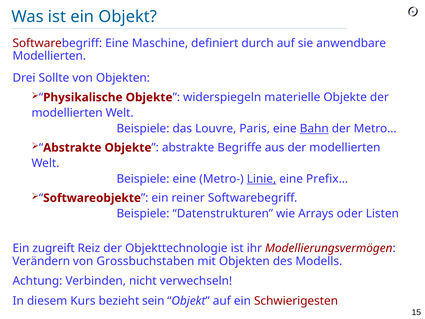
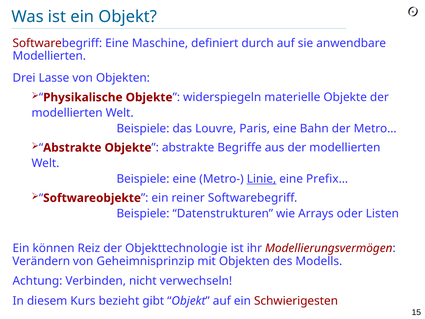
Sollte: Sollte -> Lasse
Bahn underline: present -> none
zugreift: zugreift -> können
Grossbuchstaben: Grossbuchstaben -> Geheimnisprinzip
sein: sein -> gibt
